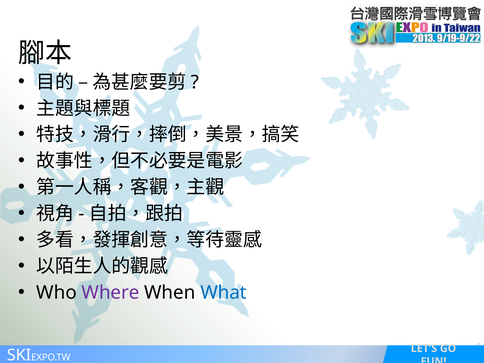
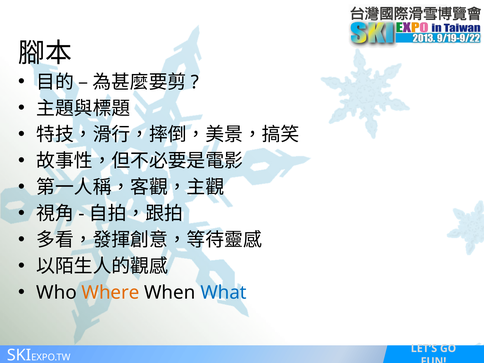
Where colour: purple -> orange
